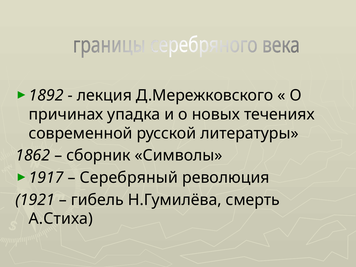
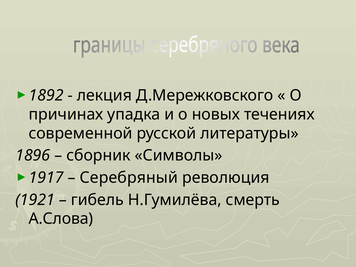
1862: 1862 -> 1896
А.Стиха: А.Стиха -> А.Слова
